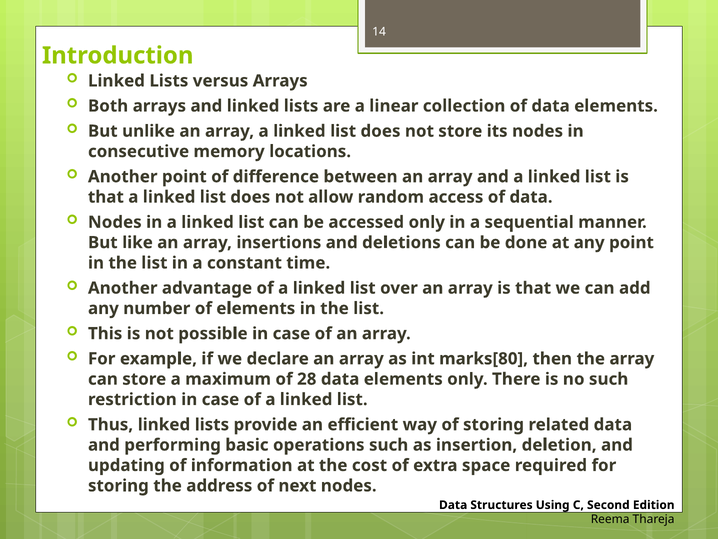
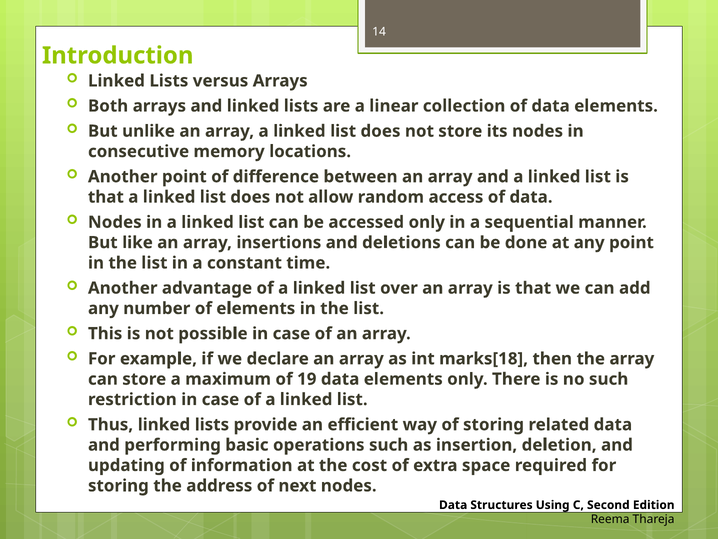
marks[80: marks[80 -> marks[18
28: 28 -> 19
